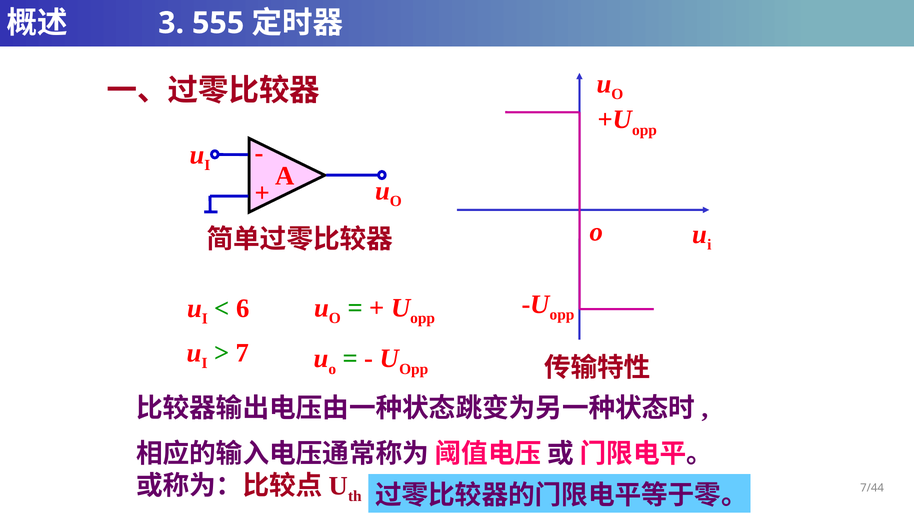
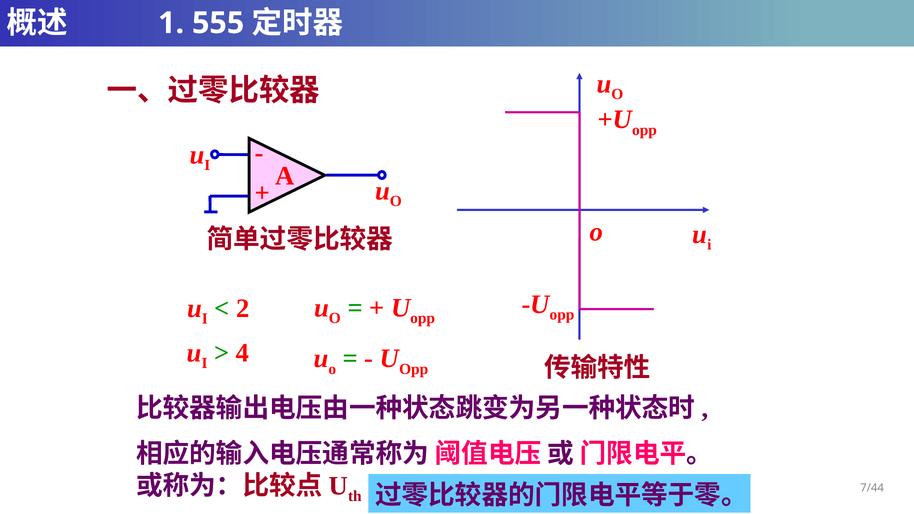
3: 3 -> 1
6: 6 -> 2
7: 7 -> 4
